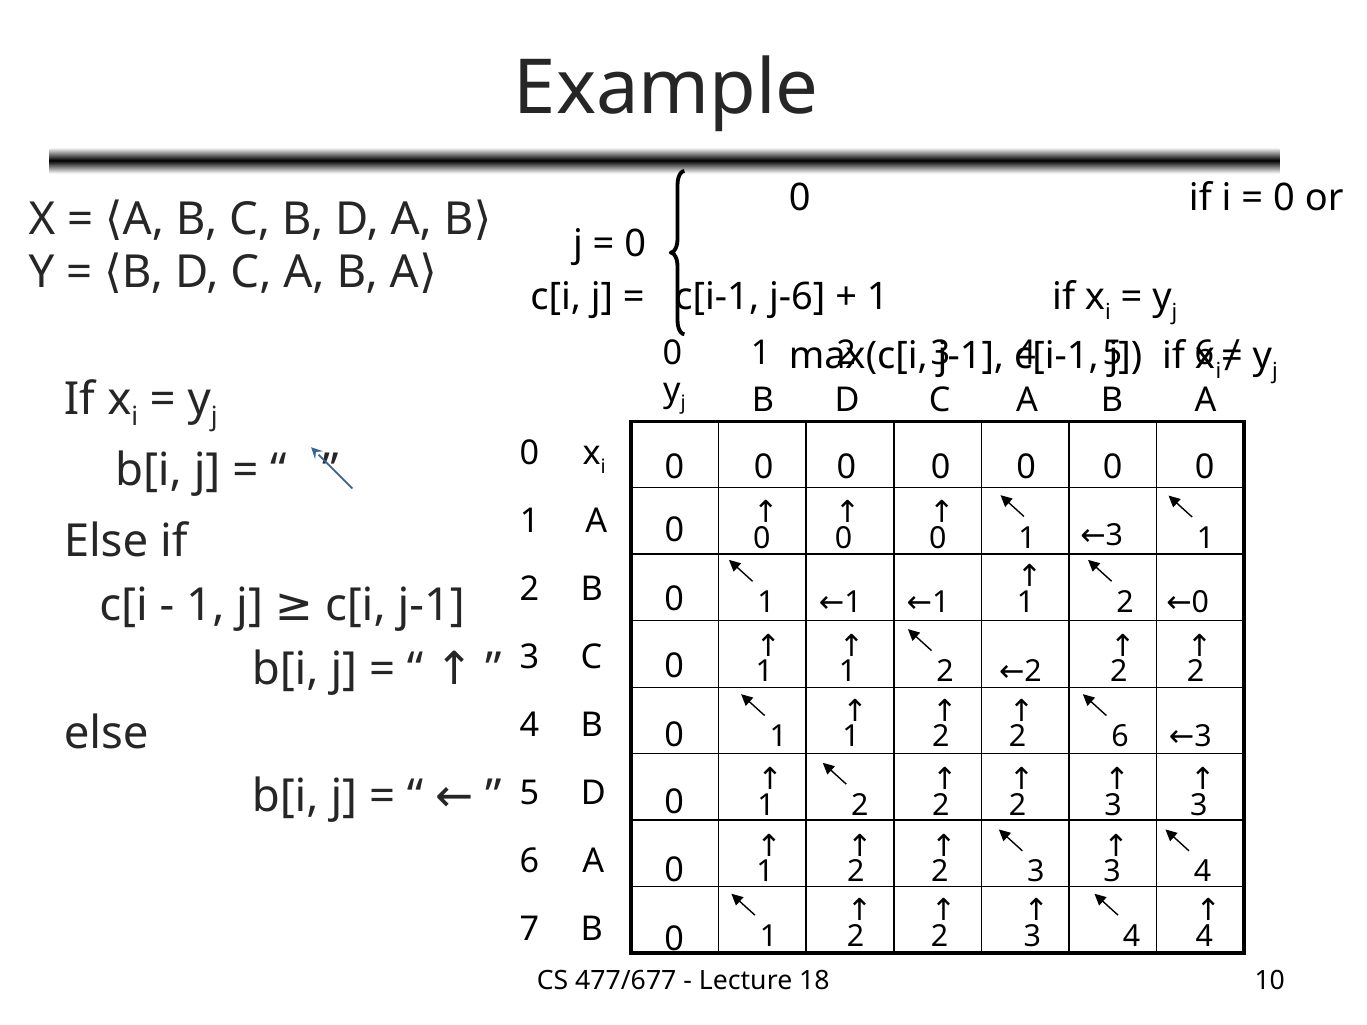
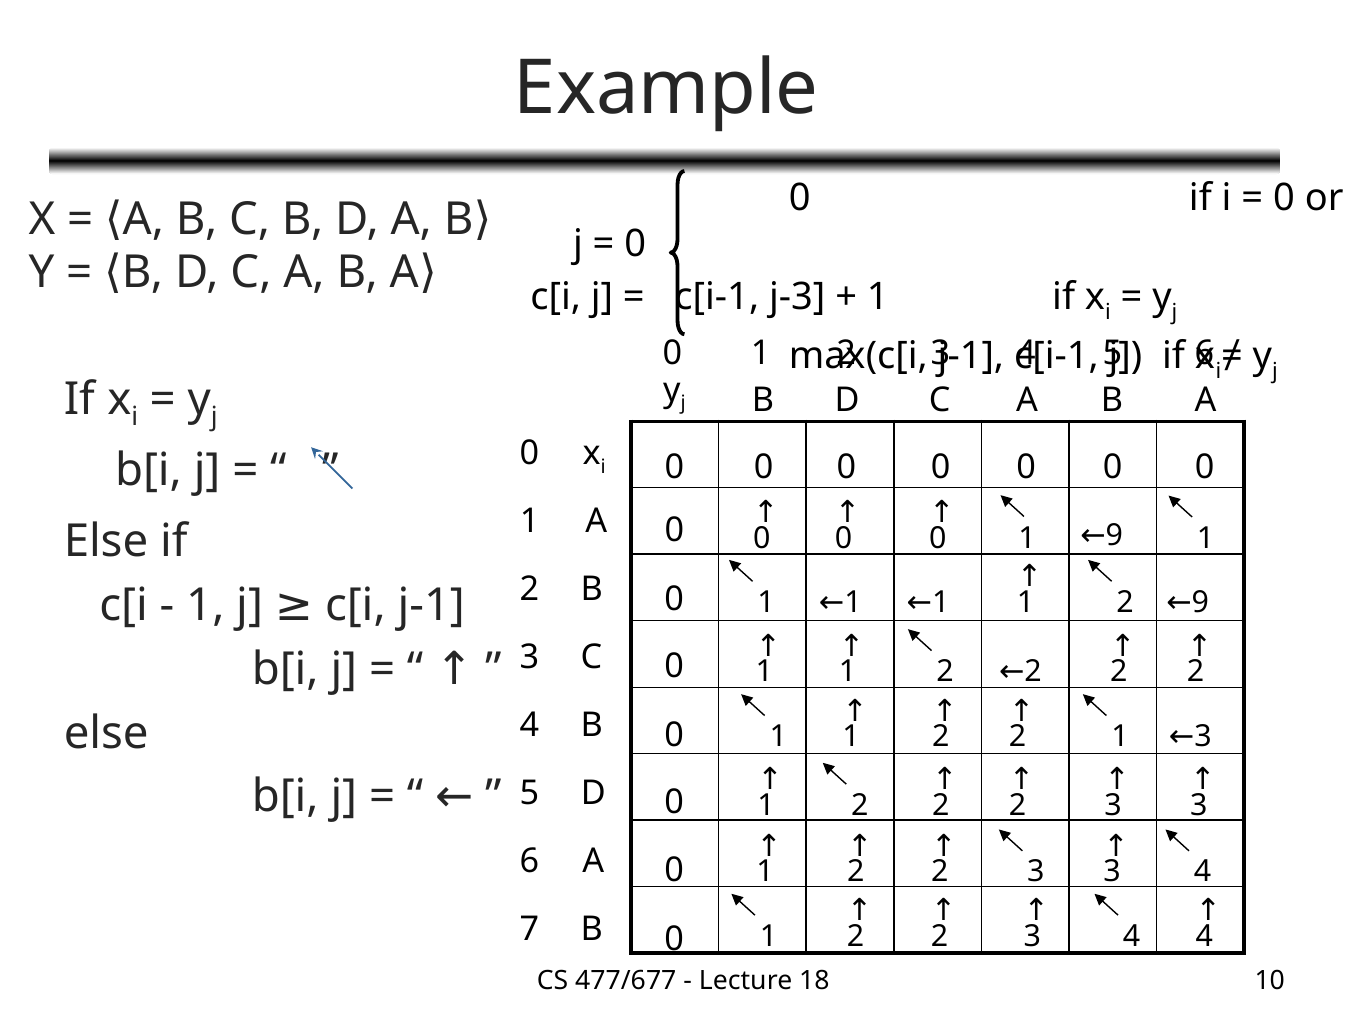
j-6: j-6 -> j-3
3 at (1114, 536): 3 -> 9
0 at (1200, 603): 0 -> 9
6 at (1120, 737): 6 -> 1
